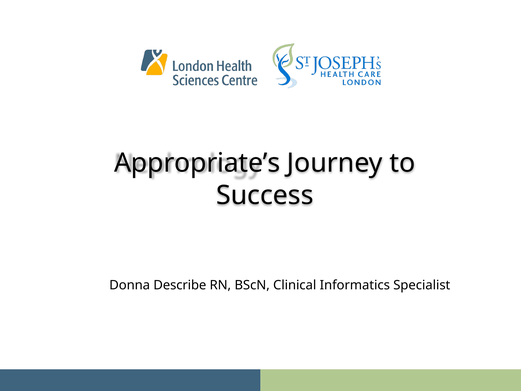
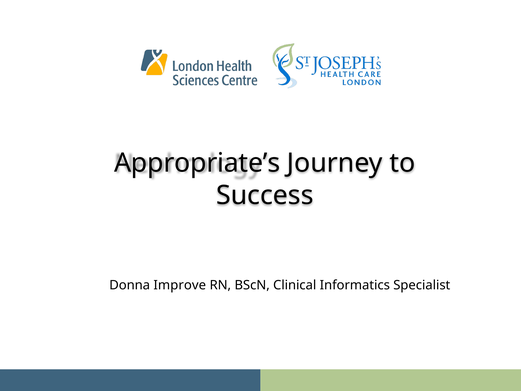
Describe: Describe -> Improve
